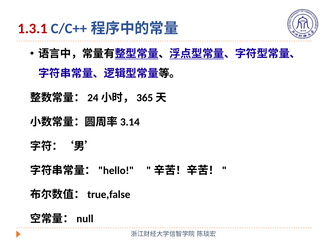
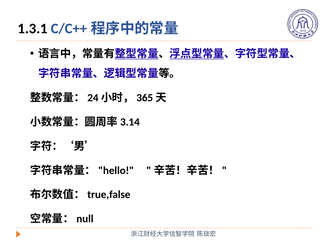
1.3.1 colour: red -> black
